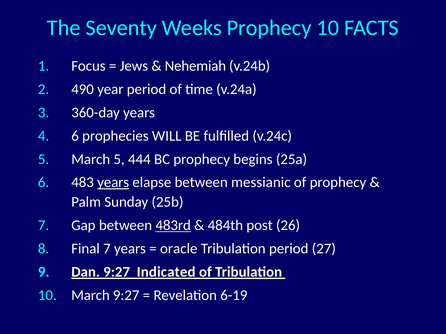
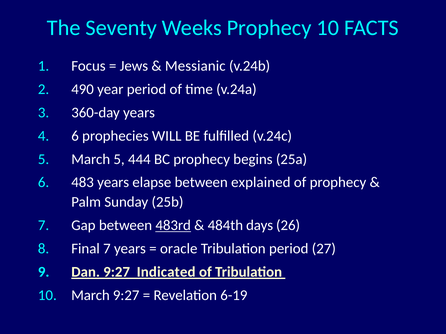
Nehemiah: Nehemiah -> Messianic
years at (113, 183) underline: present -> none
messianic: messianic -> explained
post: post -> days
